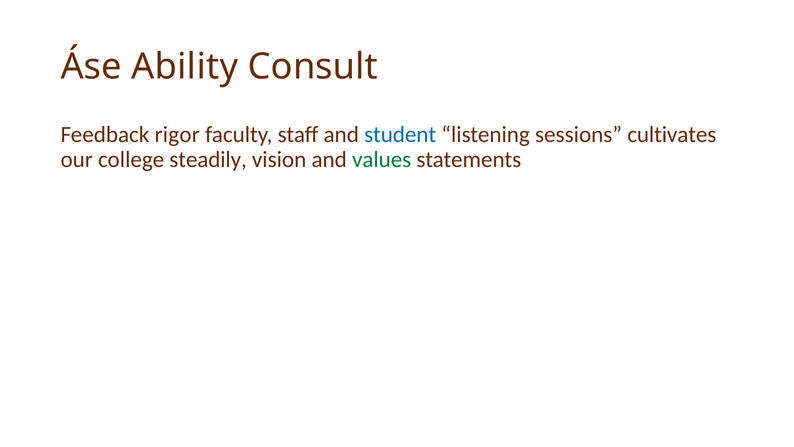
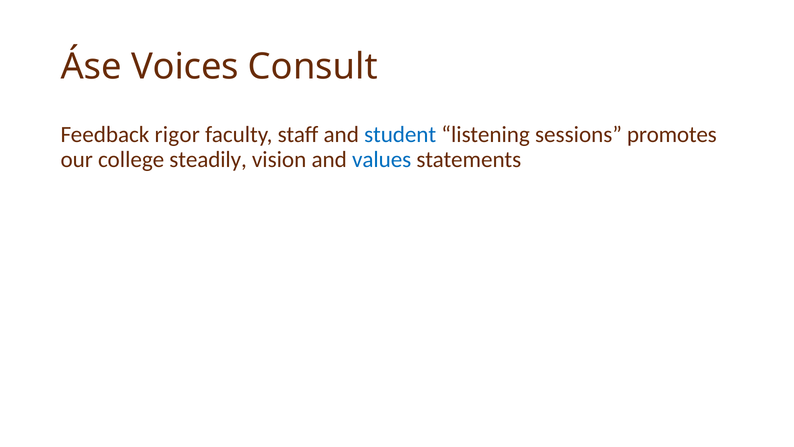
Ability: Ability -> Voices
cultivates: cultivates -> promotes
values colour: green -> blue
